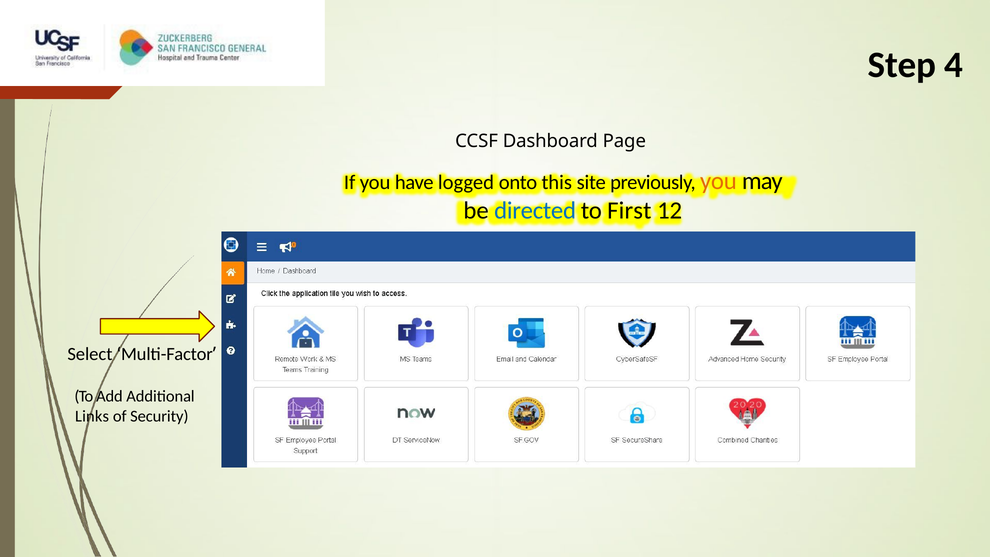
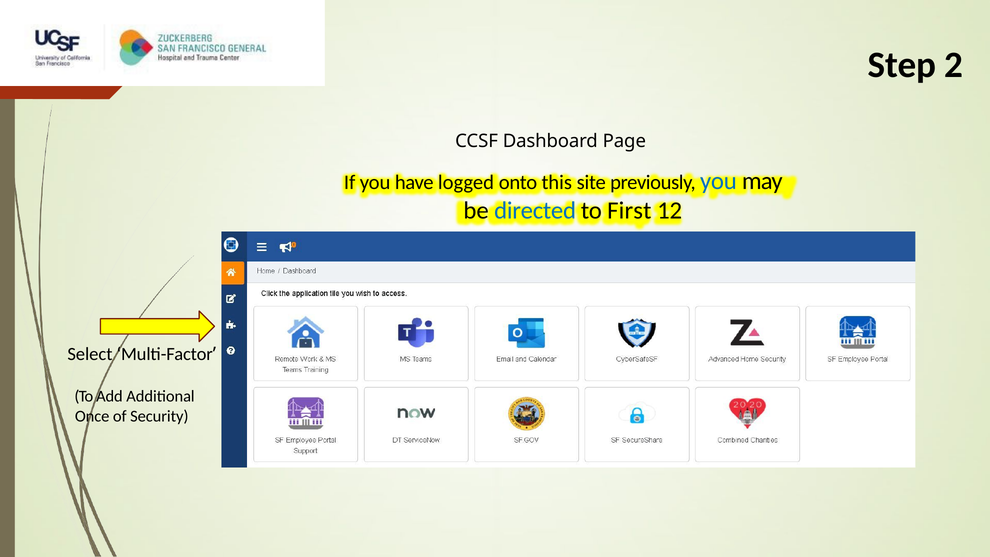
4: 4 -> 2
you at (718, 181) colour: orange -> blue
Links: Links -> Once
